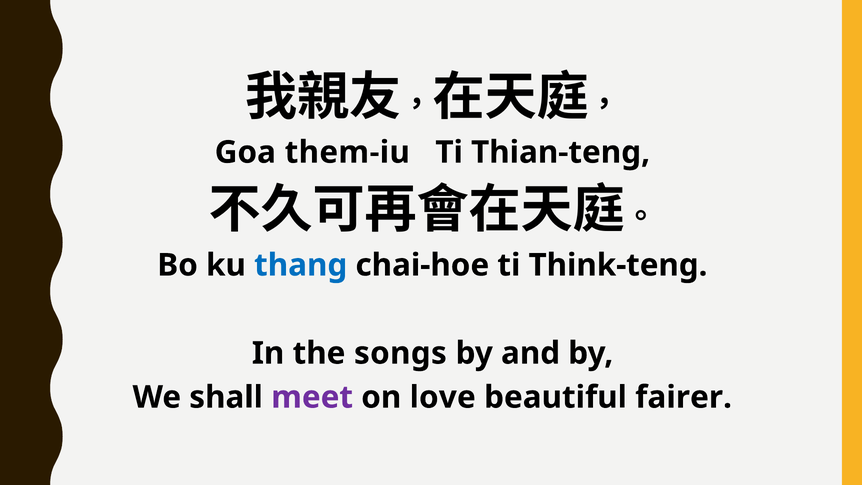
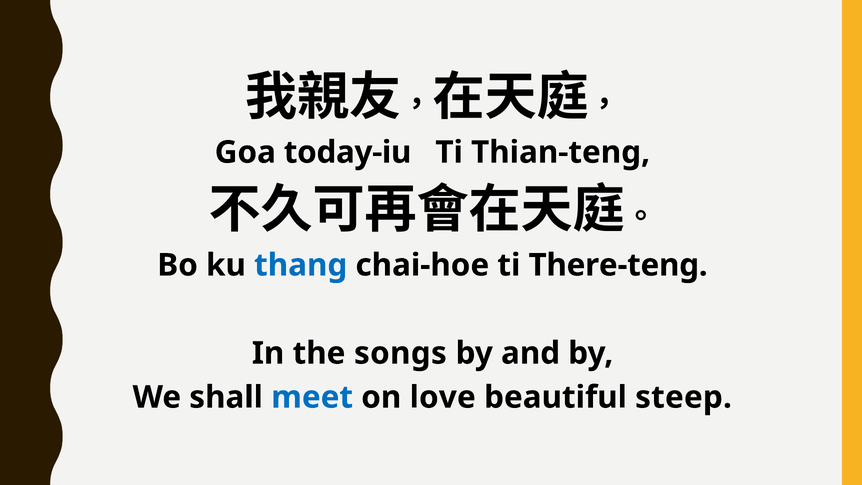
them-iu: them-iu -> today-iu
Think-teng: Think-teng -> There-teng
meet colour: purple -> blue
fairer: fairer -> steep
